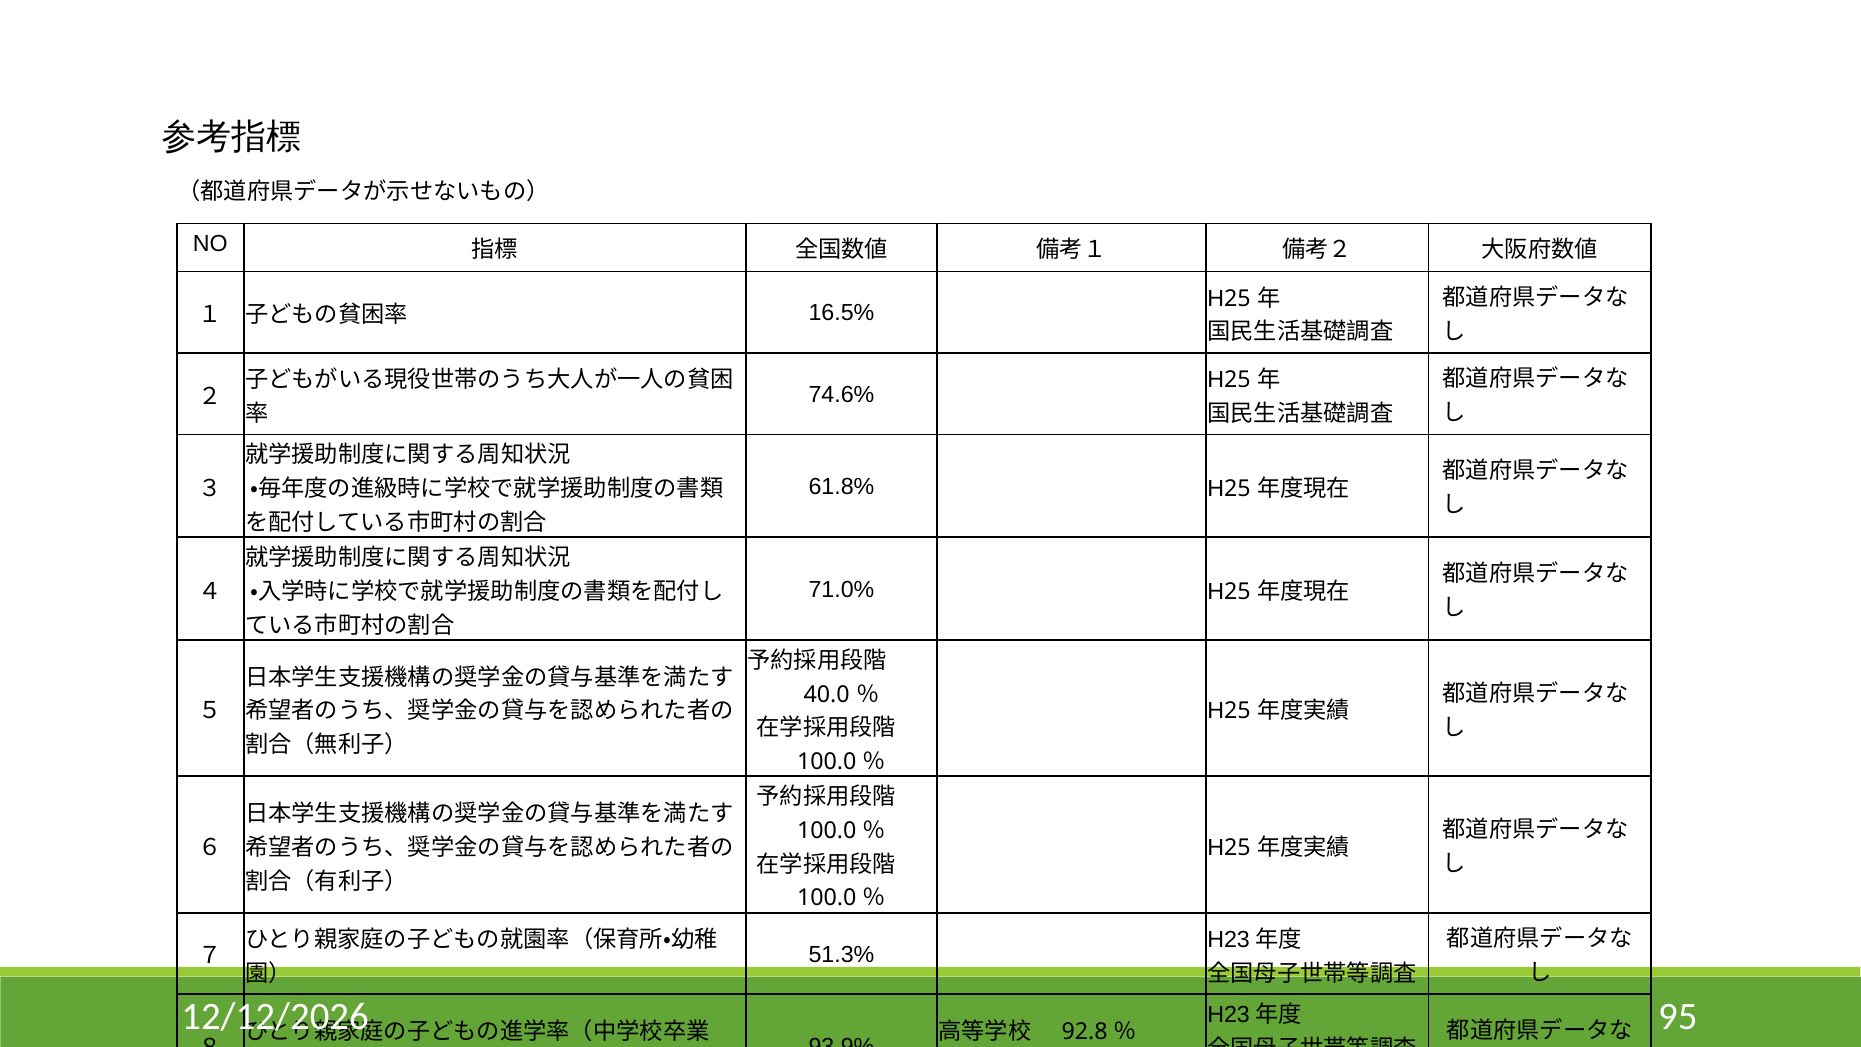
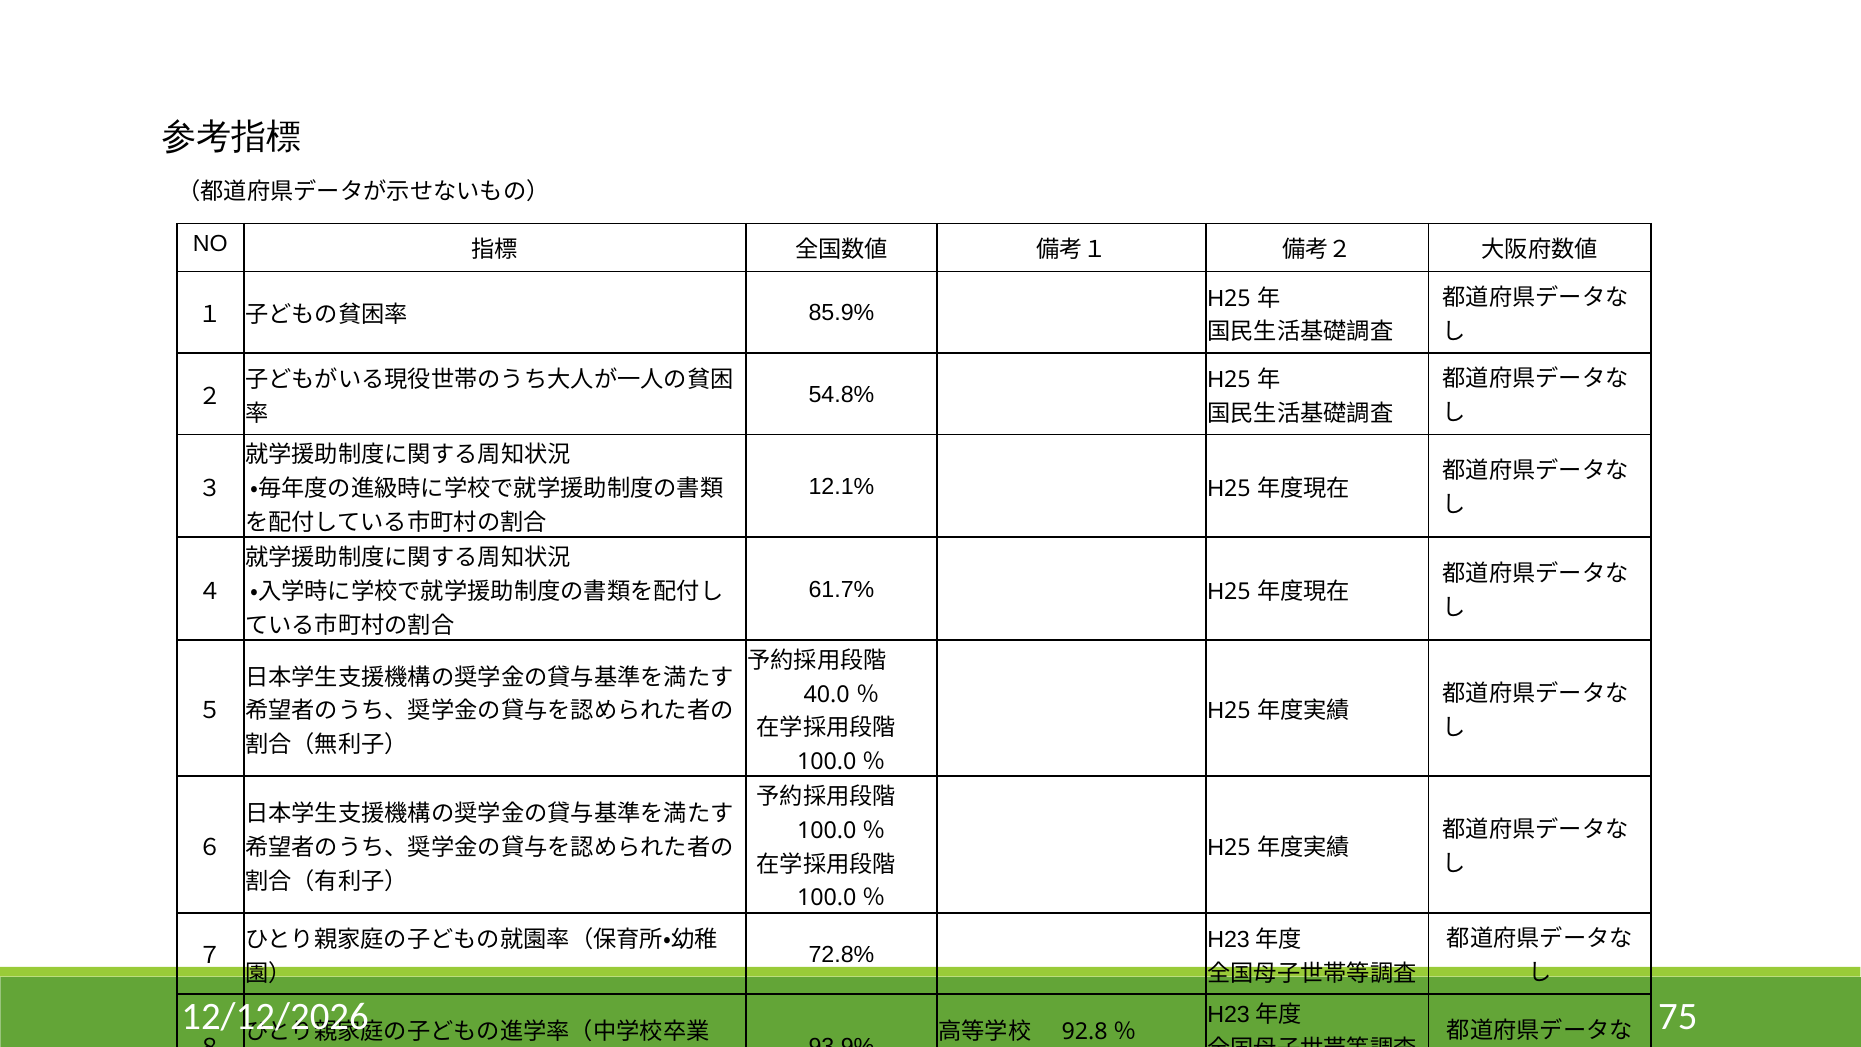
16.5%: 16.5% -> 85.9%
74.6%: 74.6% -> 54.8%
61.8%: 61.8% -> 12.1%
71.0%: 71.0% -> 61.7%
51.3%: 51.3% -> 72.8%
95: 95 -> 75
